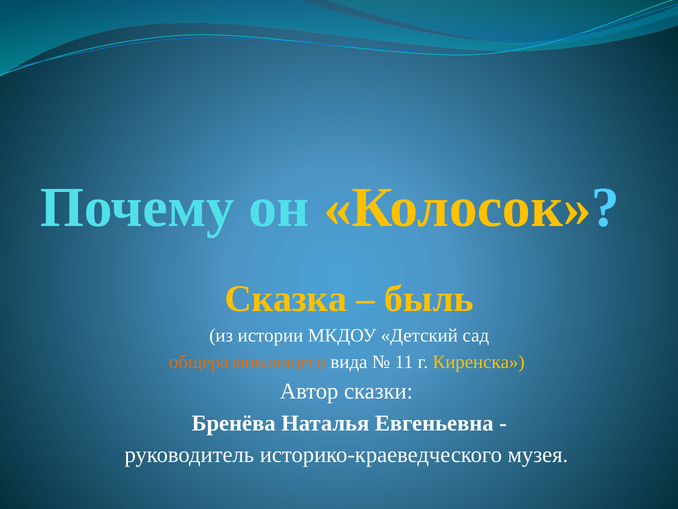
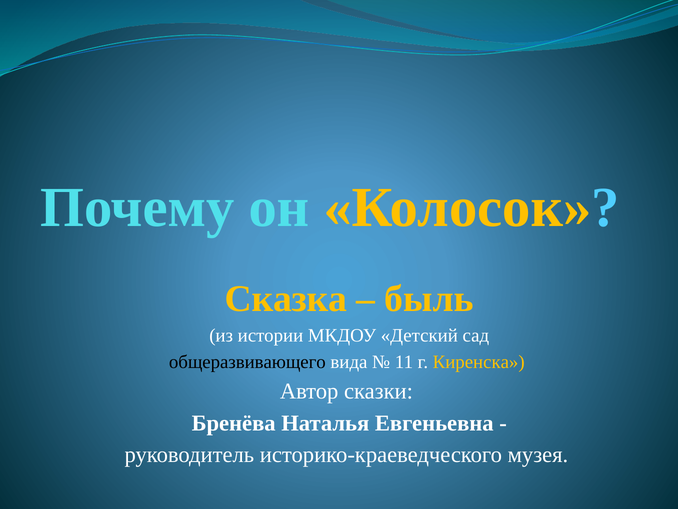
общеразвивающего colour: orange -> black
